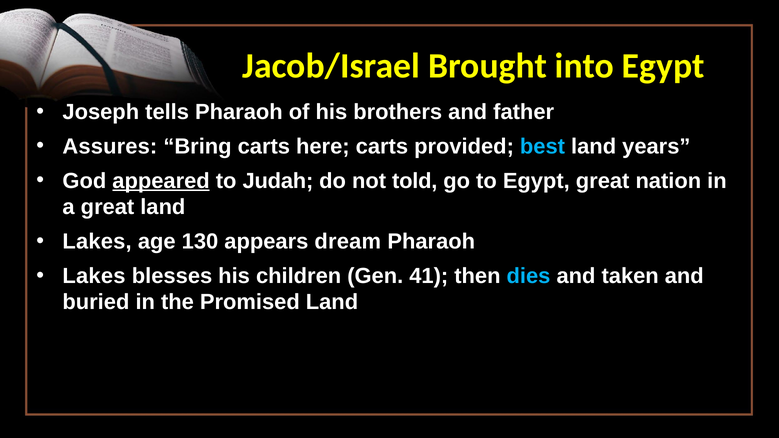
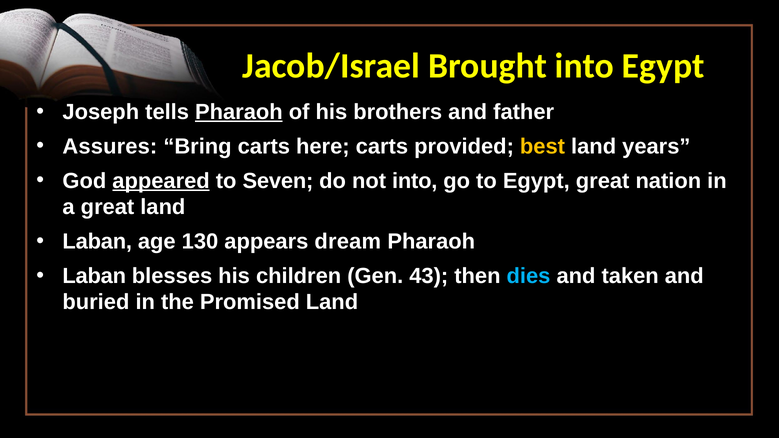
Pharaoh at (239, 112) underline: none -> present
best colour: light blue -> yellow
Judah: Judah -> Seven
not told: told -> into
Lakes at (97, 242): Lakes -> Laban
Lakes at (94, 276): Lakes -> Laban
41: 41 -> 43
